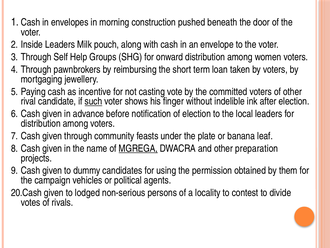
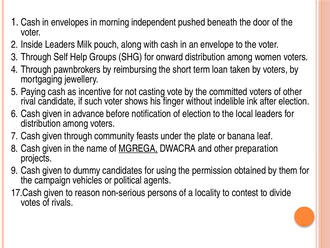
construction: construction -> independent
such underline: present -> none
20.Cash: 20.Cash -> 17.Cash
lodged: lodged -> reason
